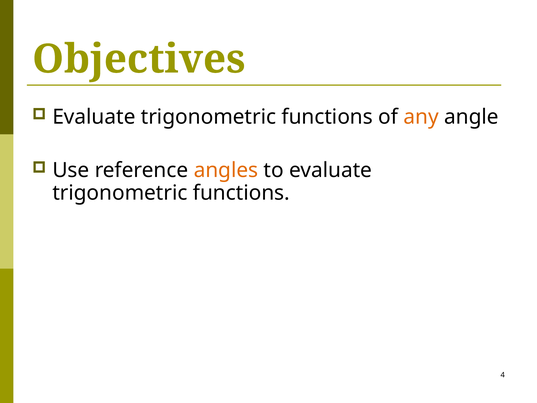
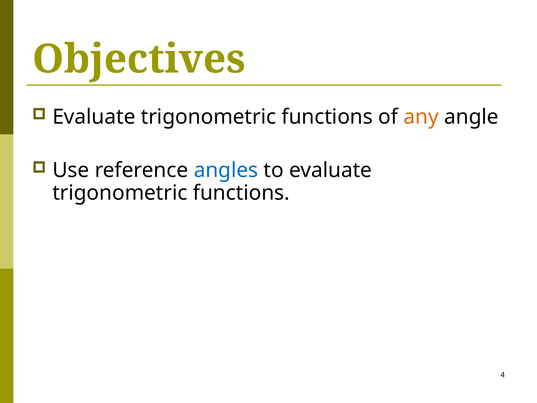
angles colour: orange -> blue
